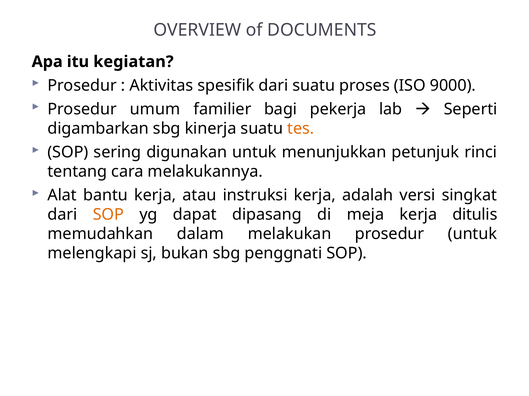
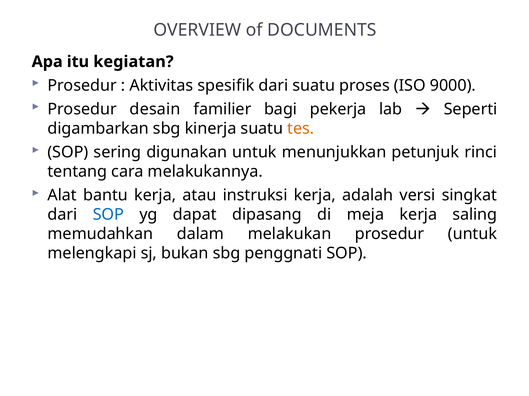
umum: umum -> desain
SOP at (108, 215) colour: orange -> blue
ditulis: ditulis -> saling
